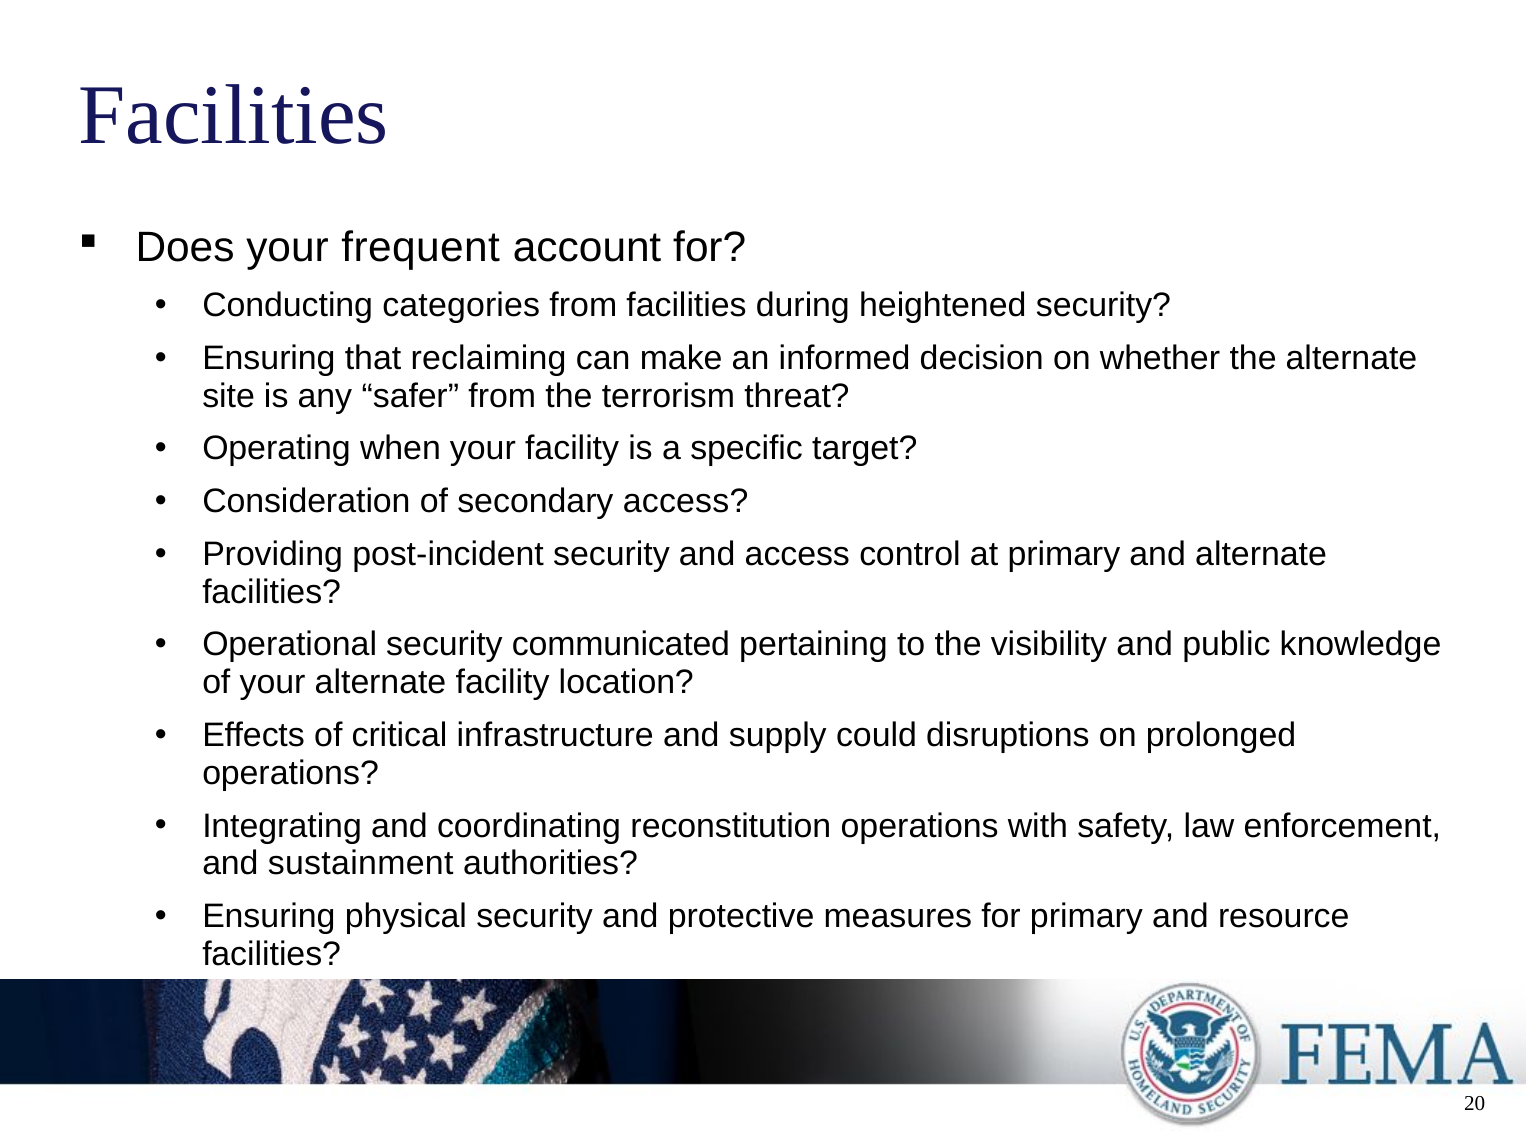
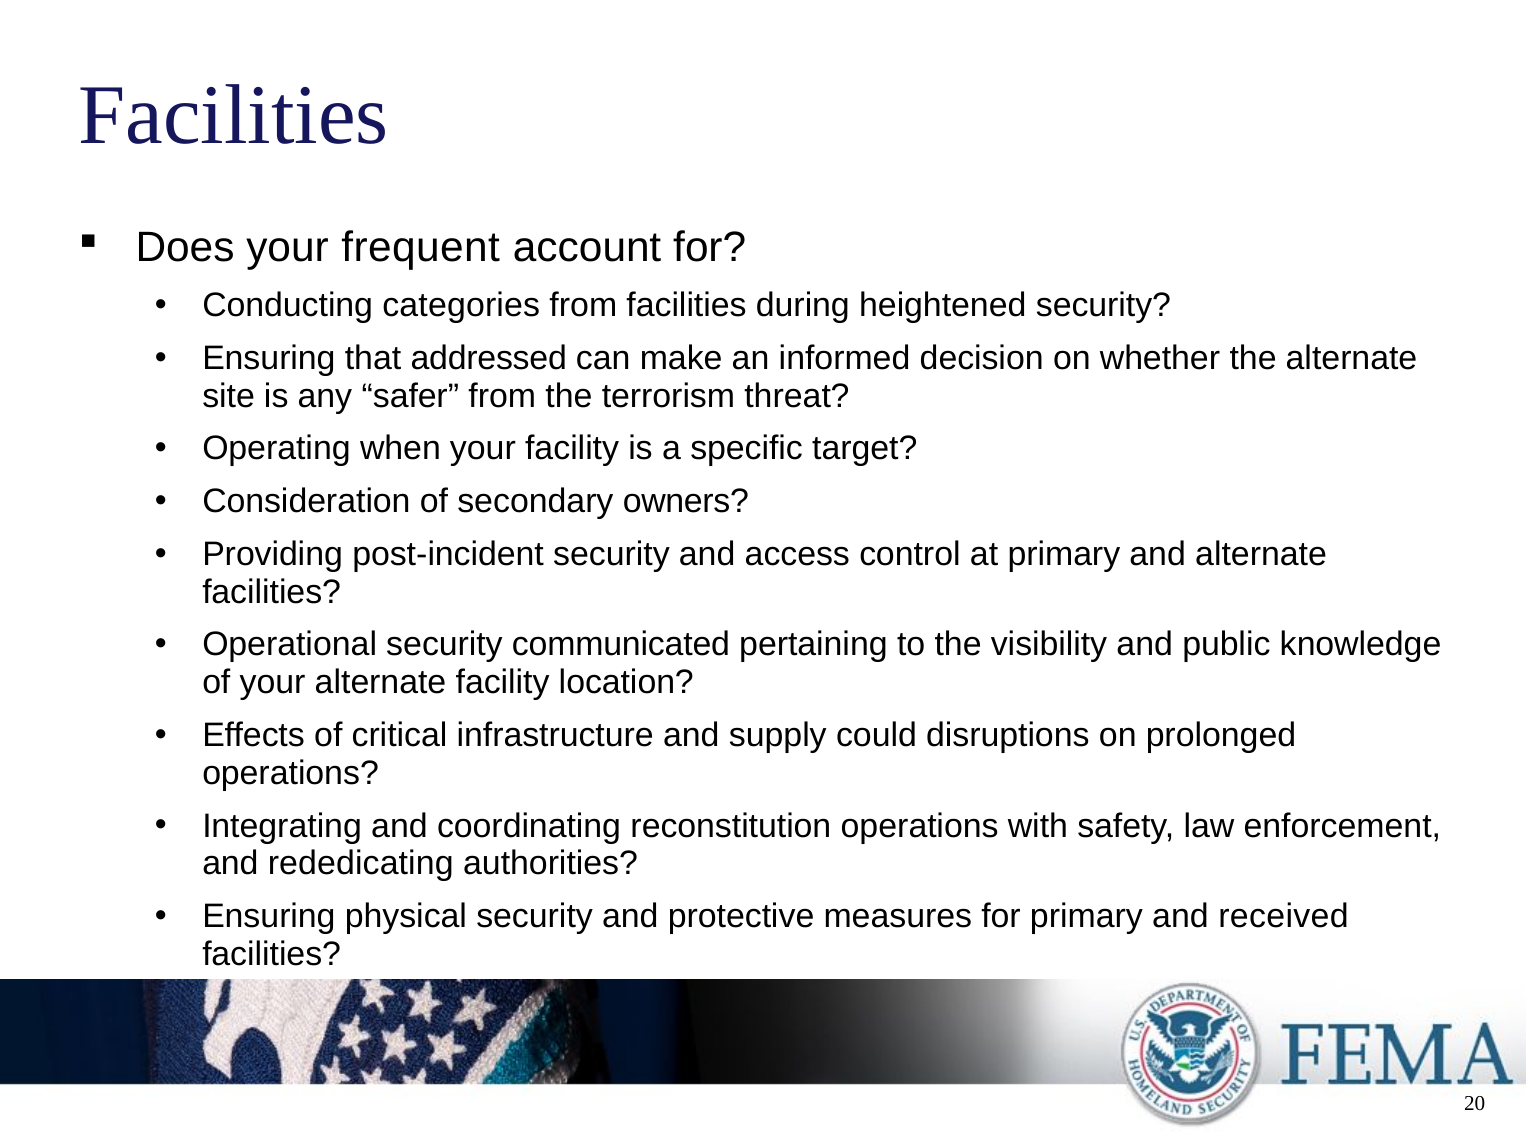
reclaiming: reclaiming -> addressed
secondary access: access -> owners
sustainment: sustainment -> rededicating
resource: resource -> received
